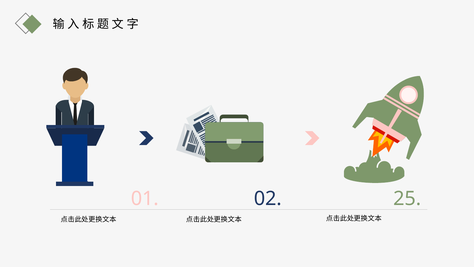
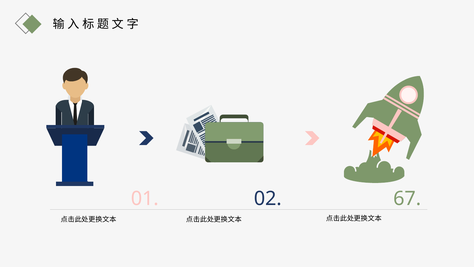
25: 25 -> 67
